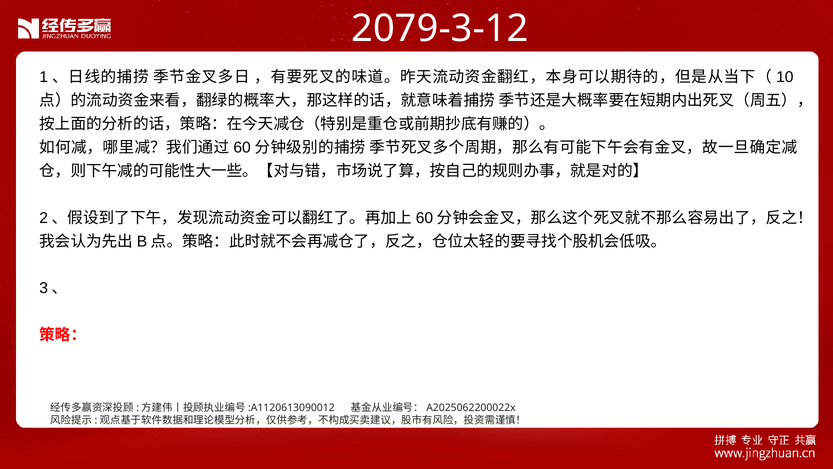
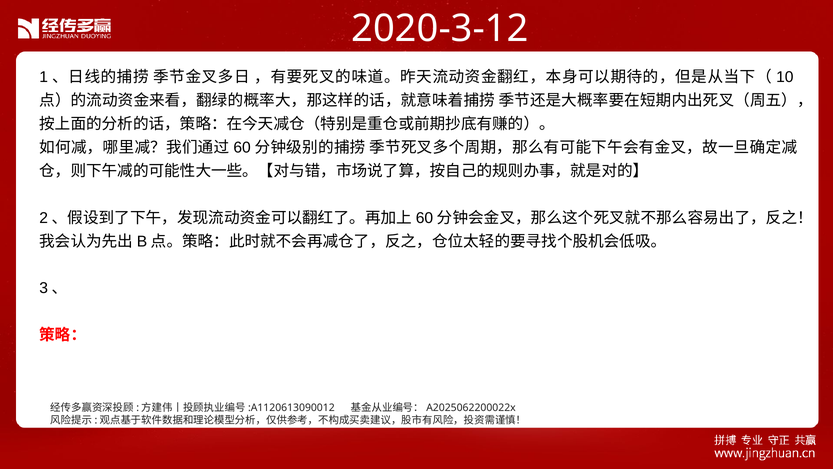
2079-3-12: 2079-3-12 -> 2020-3-12
